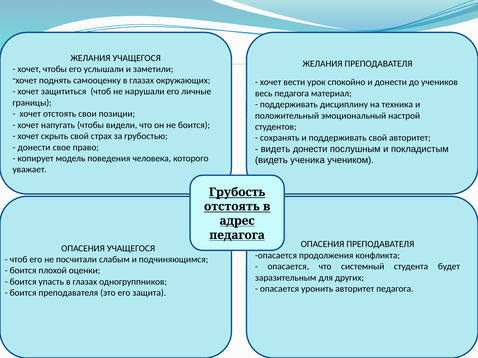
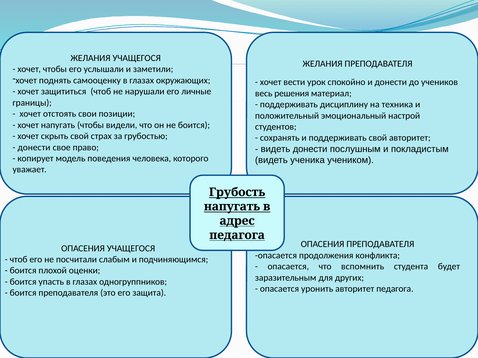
весь педагога: педагога -> решения
отстоять at (232, 207): отстоять -> напугать
системный: системный -> вспомнить
